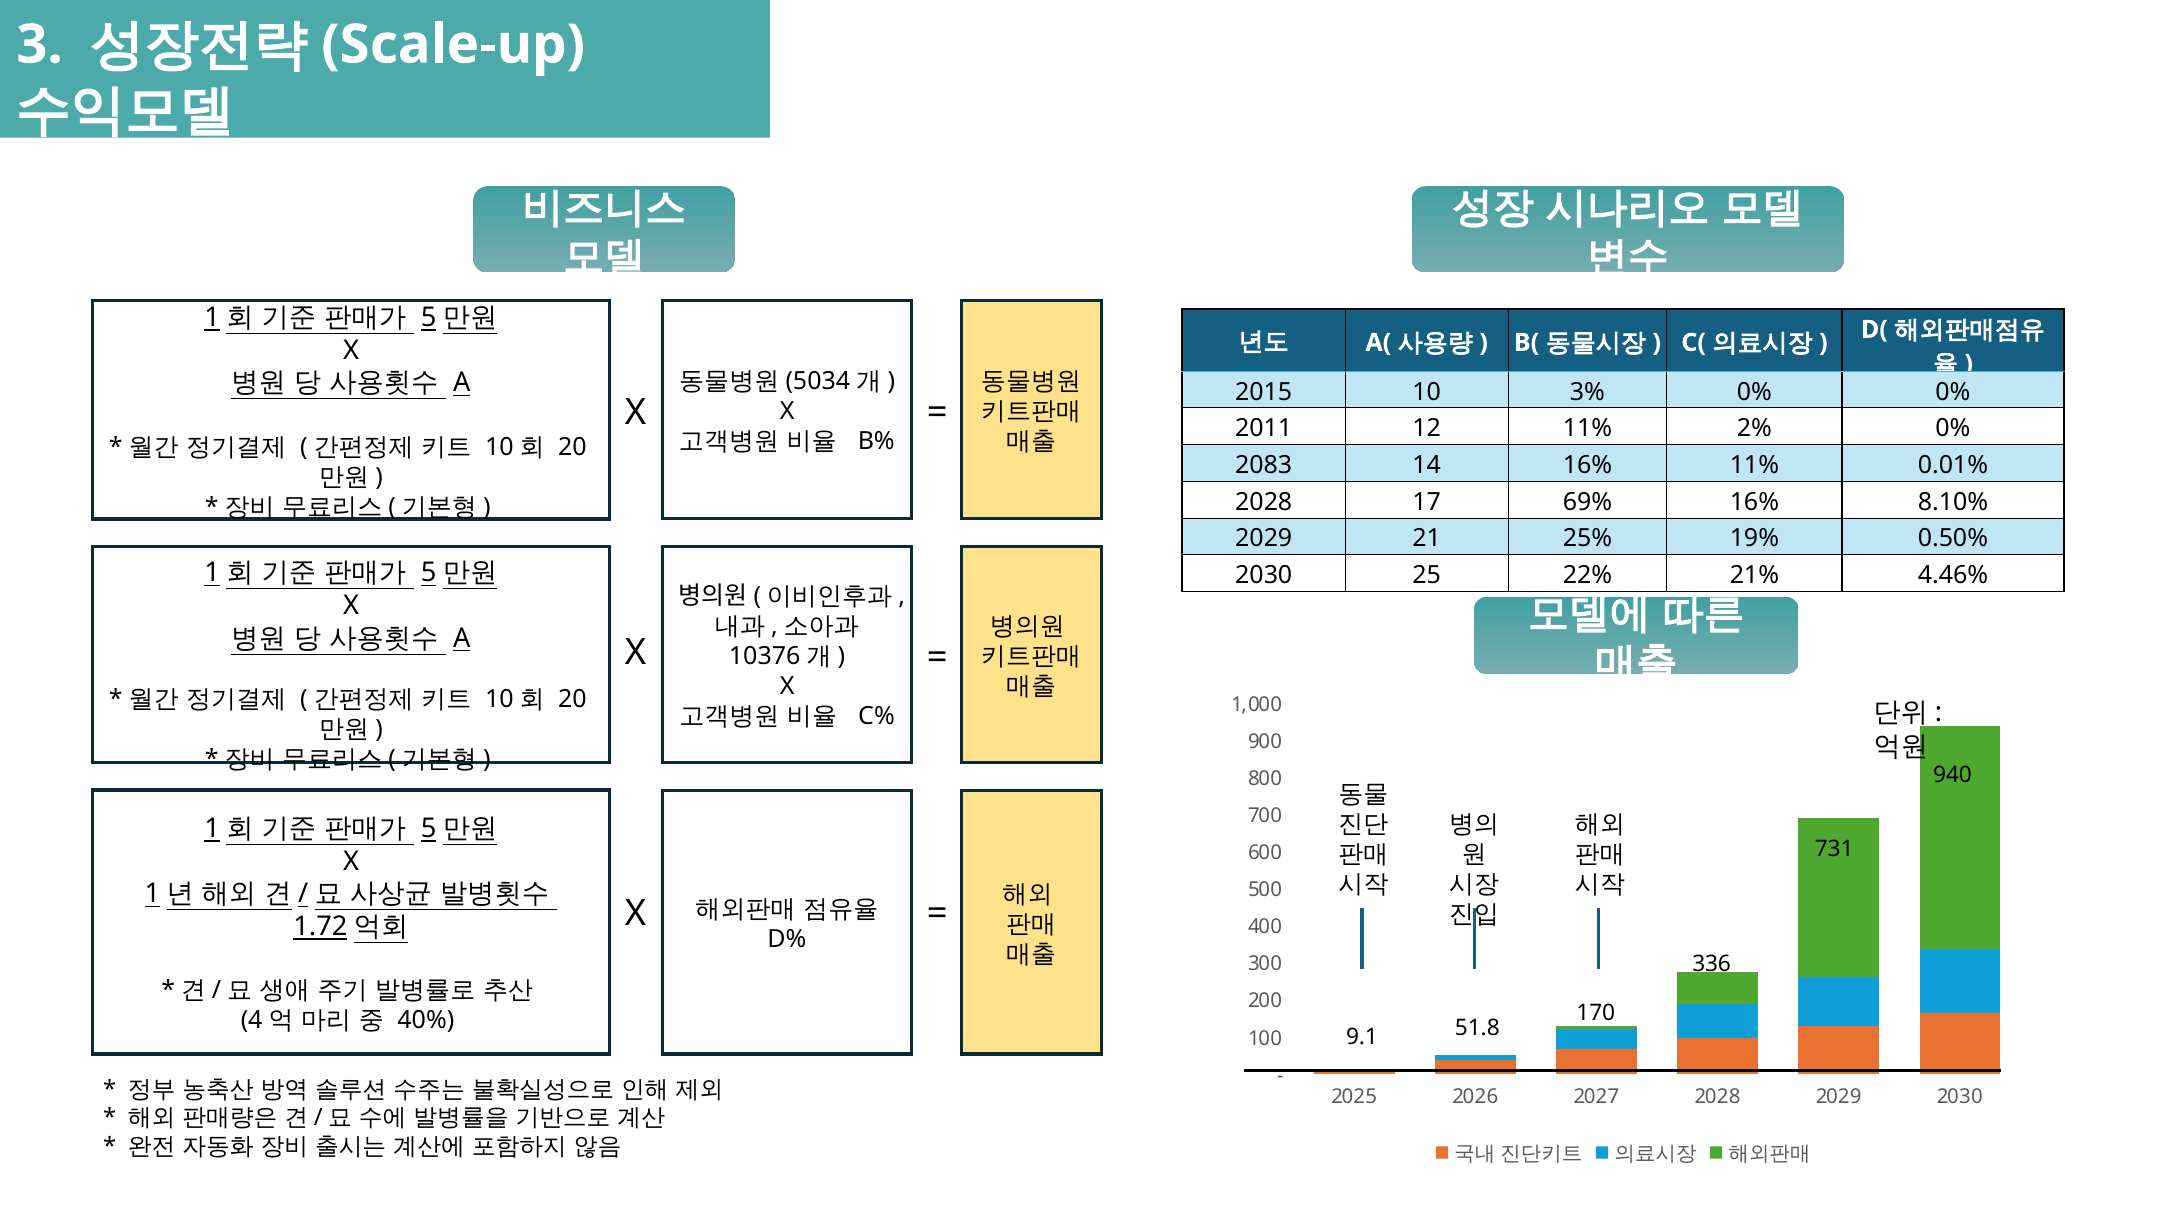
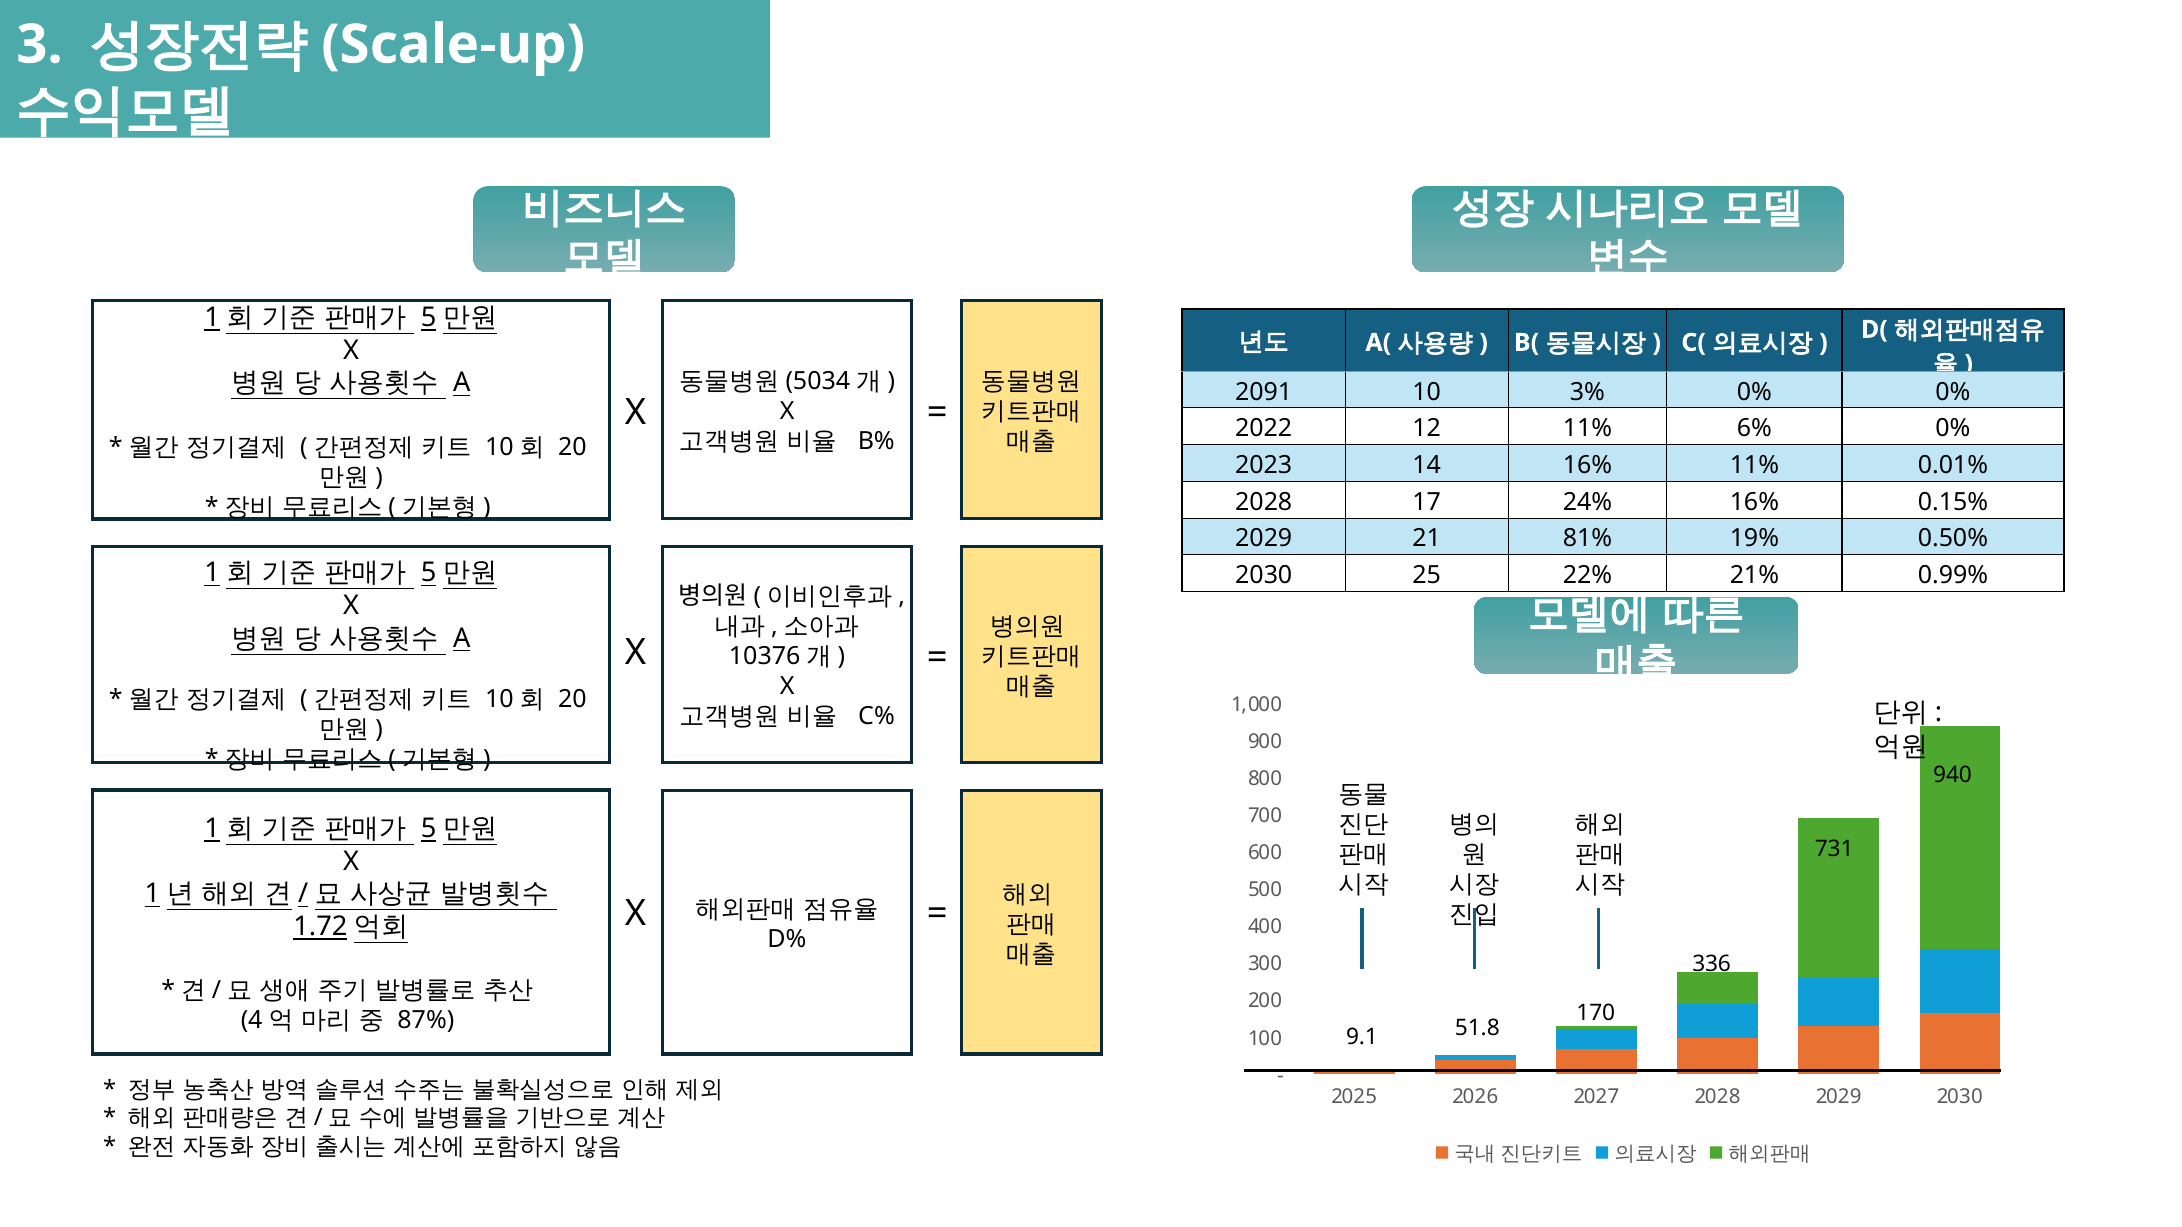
2015: 2015 -> 2091
2011: 2011 -> 2022
2%: 2% -> 6%
2083: 2083 -> 2023
69%: 69% -> 24%
8.10%: 8.10% -> 0.15%
25%: 25% -> 81%
4.46%: 4.46% -> 0.99%
40%: 40% -> 87%
